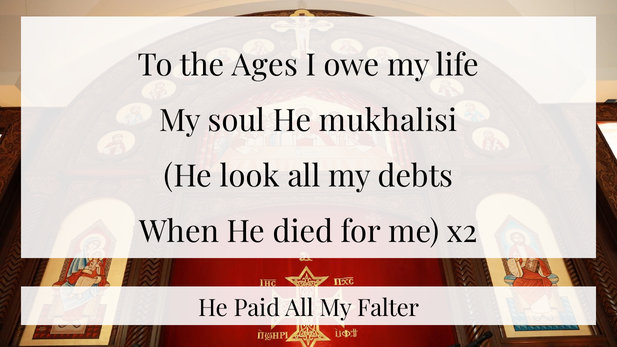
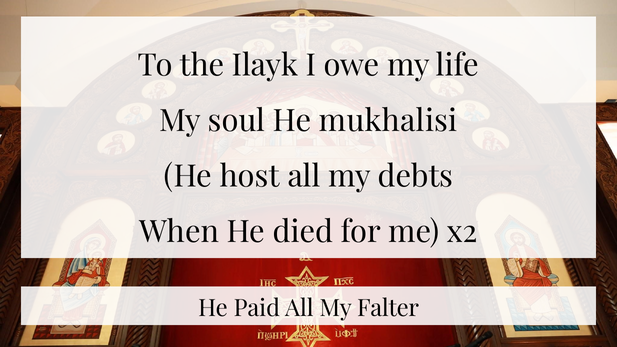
Ages: Ages -> Ilayk
look: look -> host
